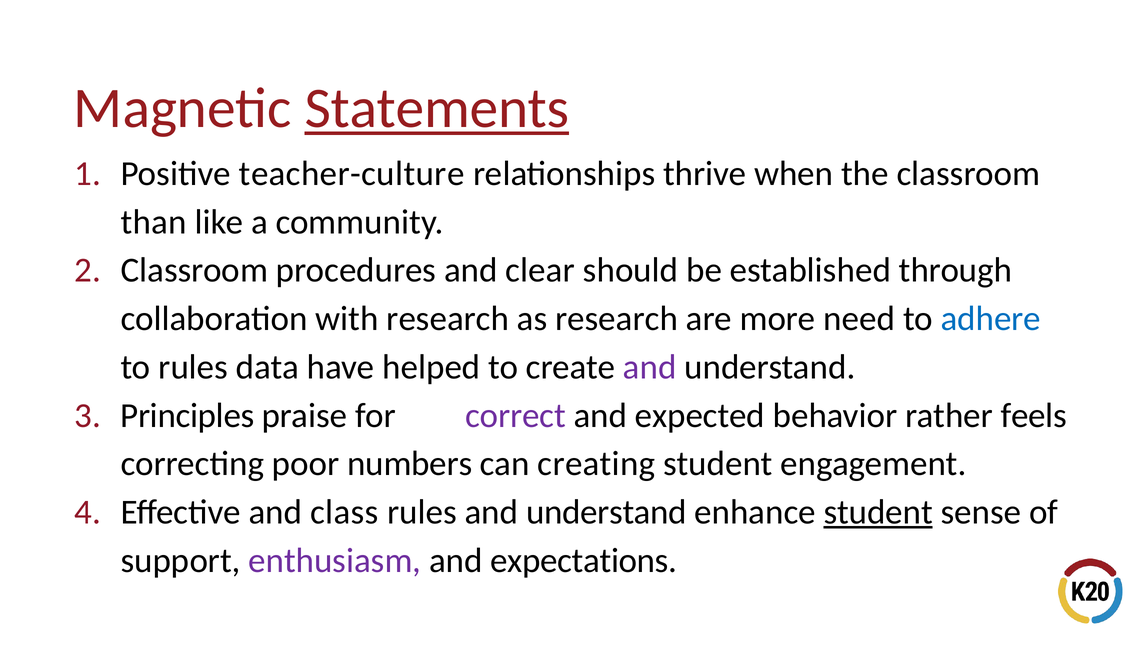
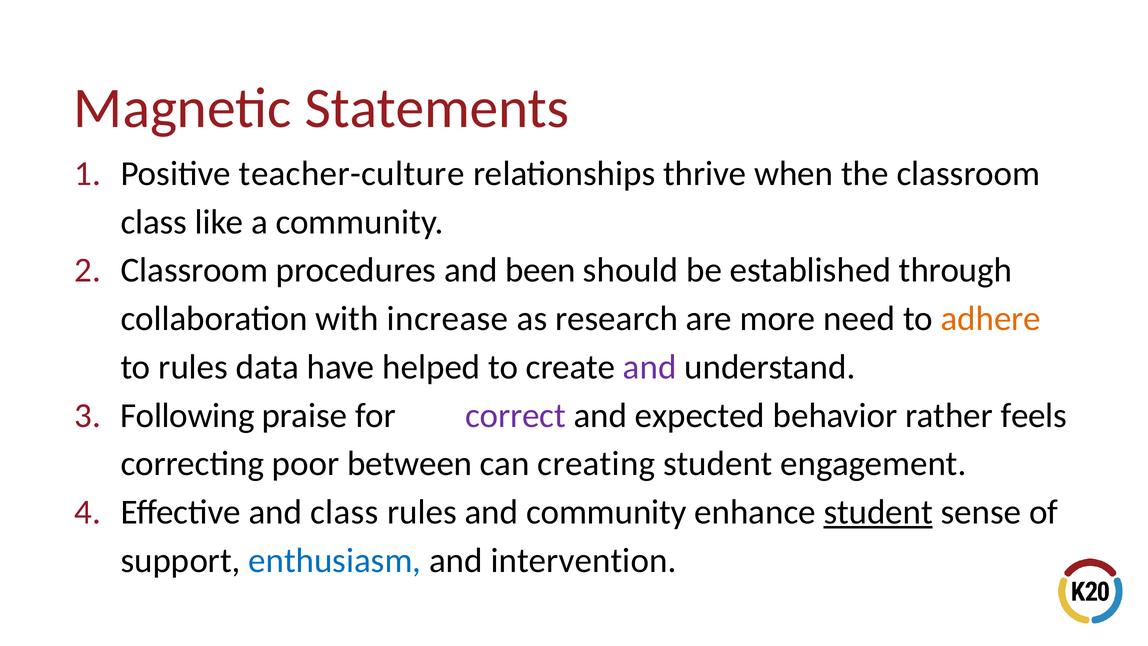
Statements underline: present -> none
than at (154, 222): than -> class
clear: clear -> been
with research: research -> increase
adhere colour: blue -> orange
Principles: Principles -> Following
numbers: numbers -> between
rules and understand: understand -> community
enthusiasm colour: purple -> blue
expectations: expectations -> intervention
